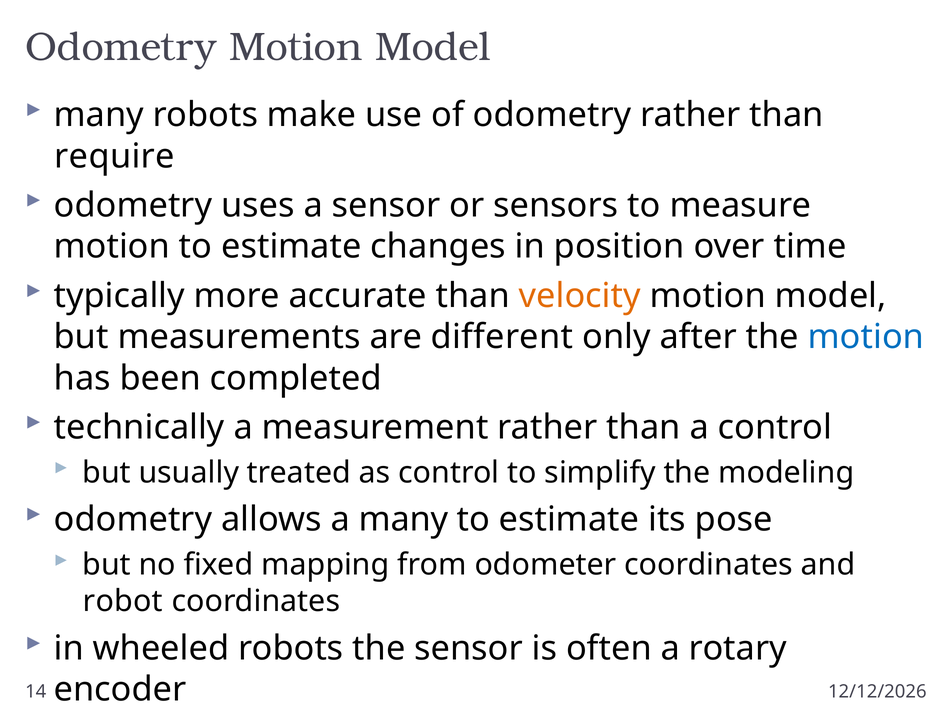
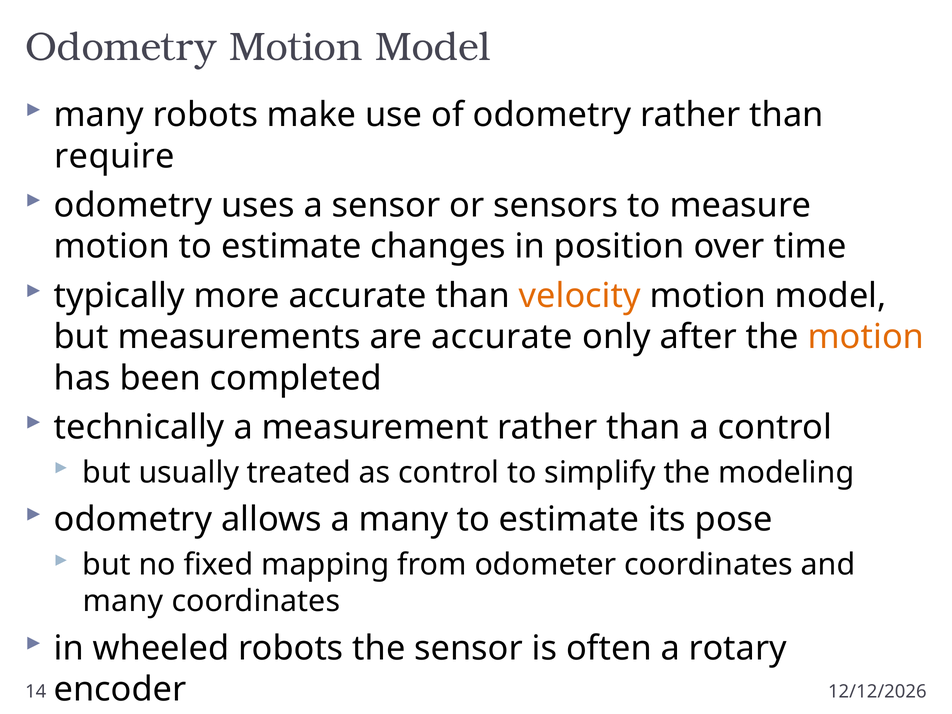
are different: different -> accurate
motion at (866, 337) colour: blue -> orange
robot at (123, 601): robot -> many
